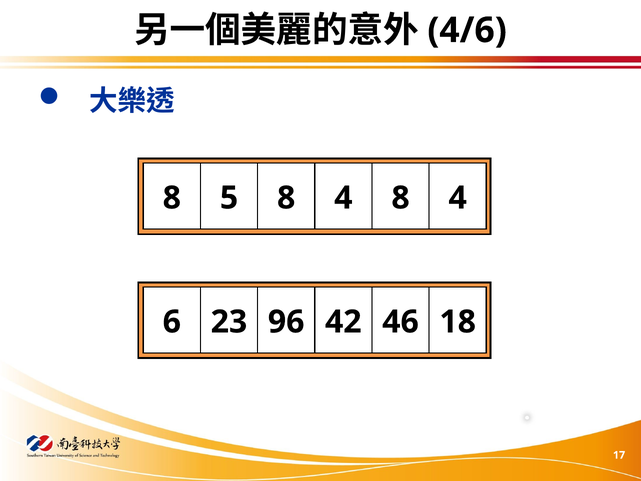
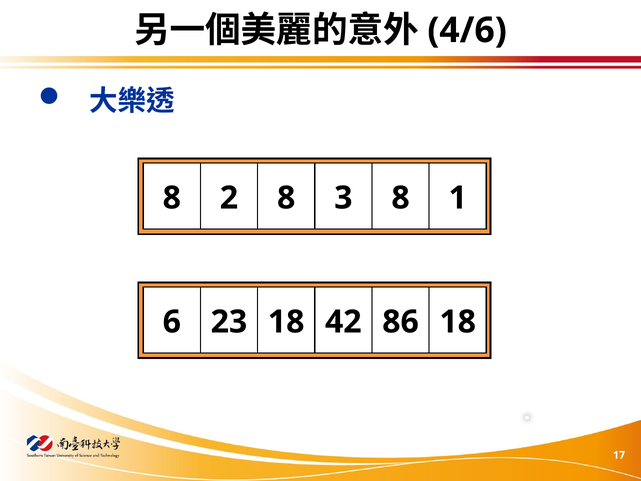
5: 5 -> 2
4 at (343, 198): 4 -> 3
4 at (458, 198): 4 -> 1
23 96: 96 -> 18
46: 46 -> 86
